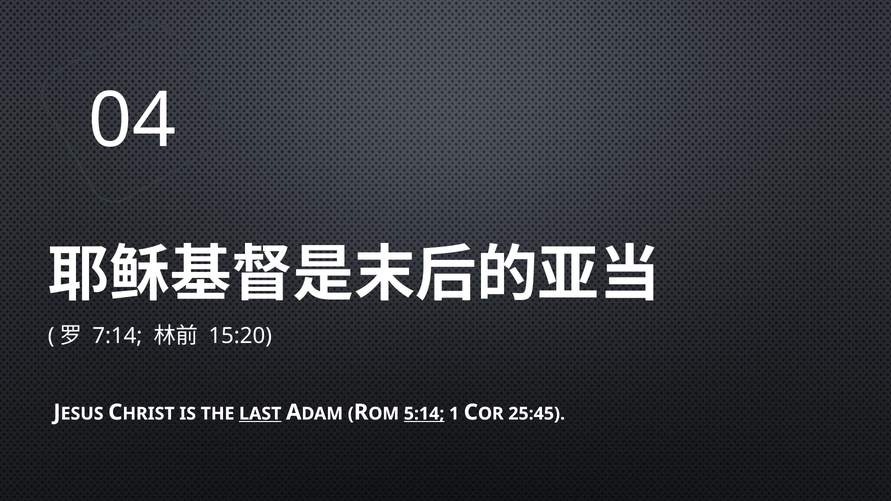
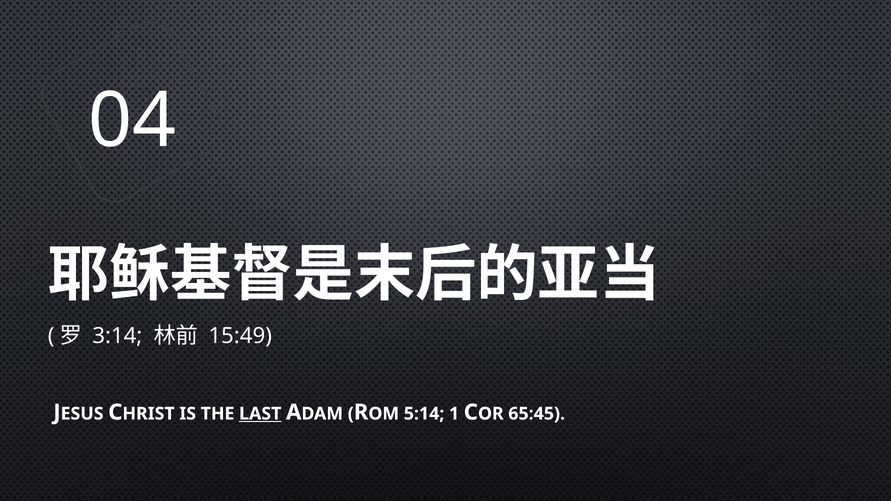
7:14: 7:14 -> 3:14
15:20: 15:20 -> 15:49
5:14 underline: present -> none
25:45: 25:45 -> 65:45
